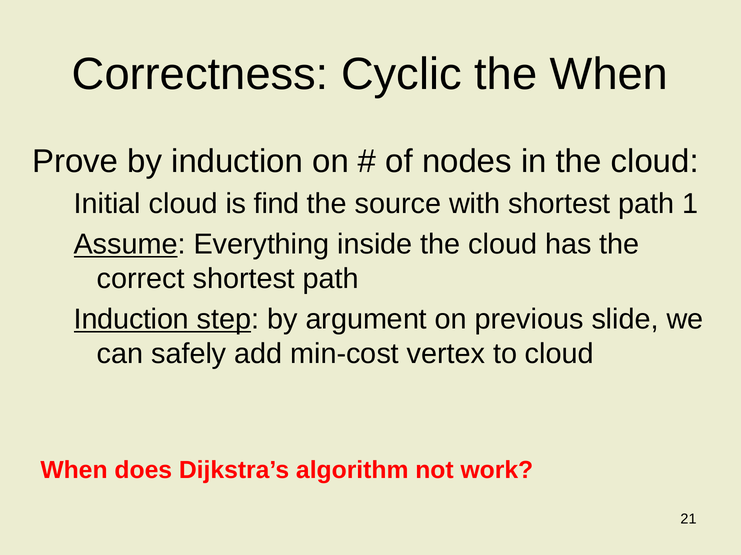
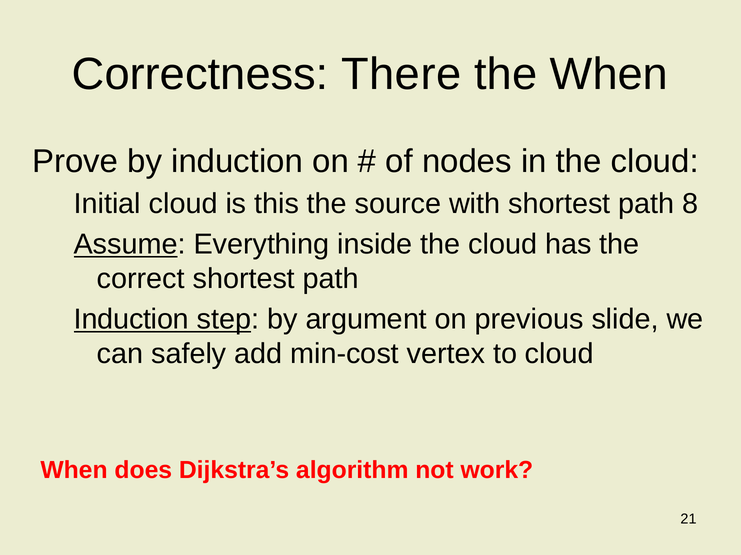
Cyclic: Cyclic -> There
find: find -> this
1: 1 -> 8
